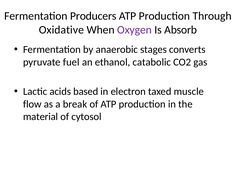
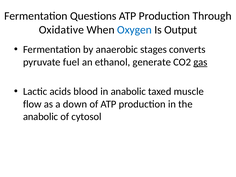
Producers: Producers -> Questions
Oxygen colour: purple -> blue
Absorb: Absorb -> Output
catabolic: catabolic -> generate
gas underline: none -> present
based: based -> blood
in electron: electron -> anabolic
break: break -> down
material at (41, 117): material -> anabolic
